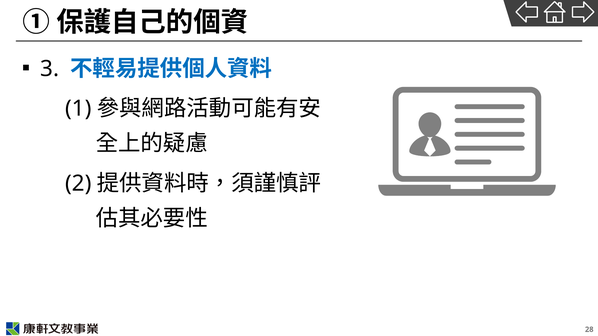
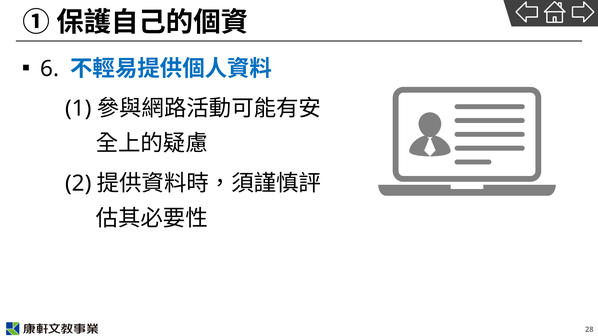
3: 3 -> 6
